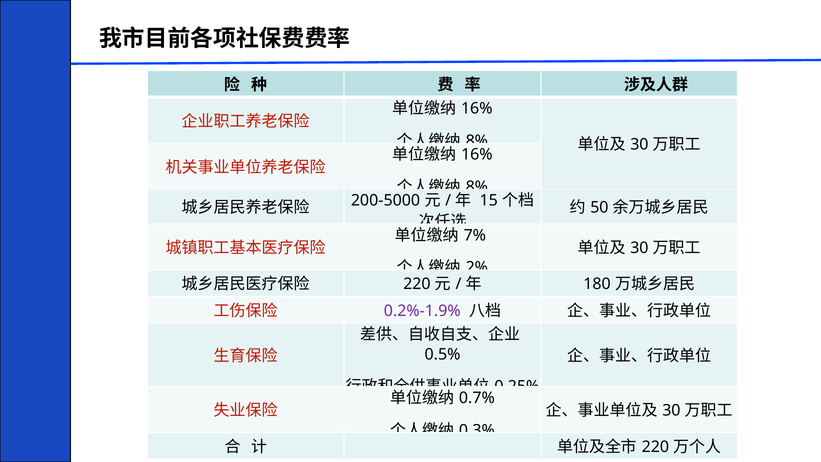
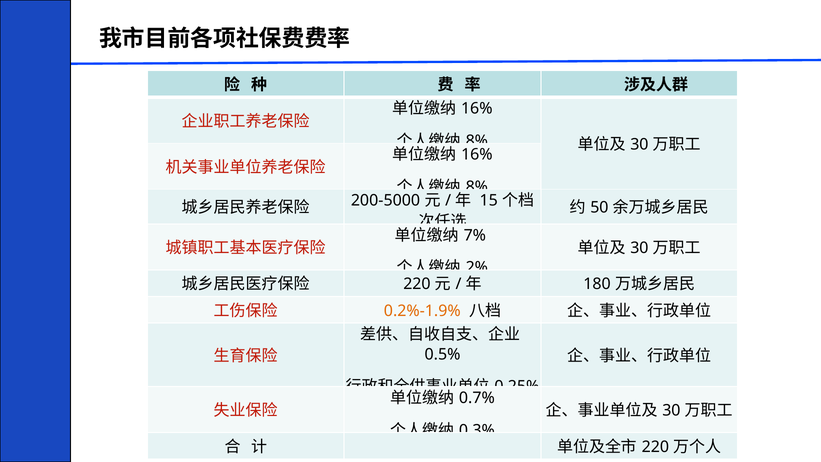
0.2%-1.9% colour: purple -> orange
